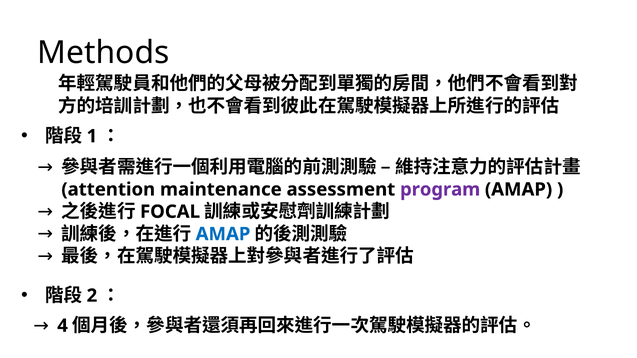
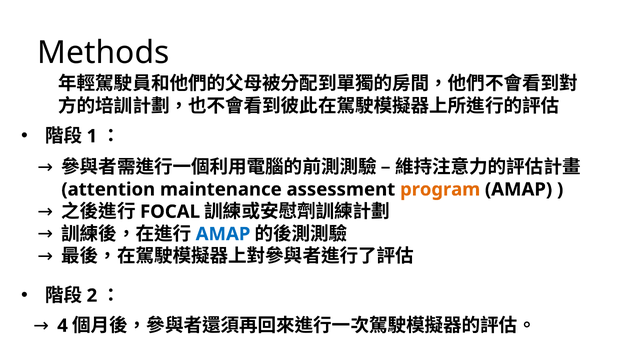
program colour: purple -> orange
